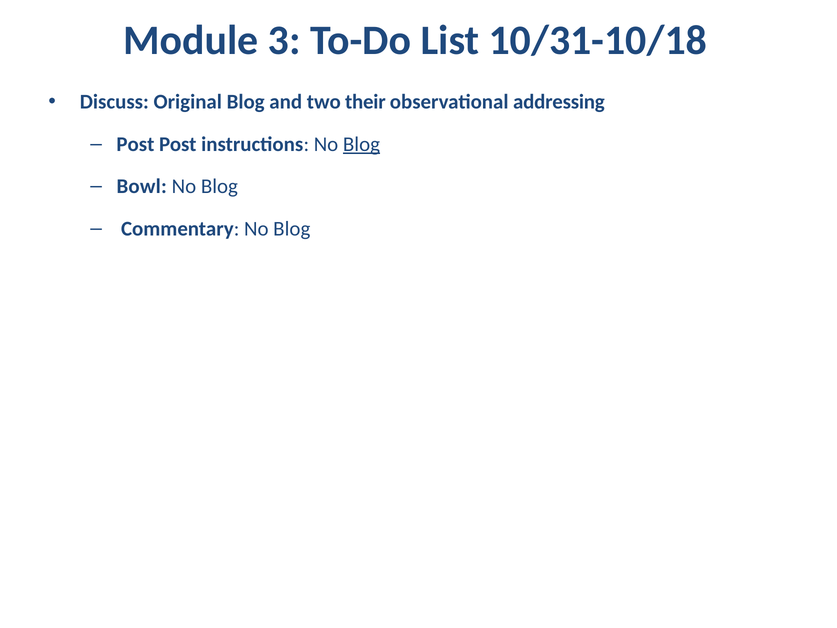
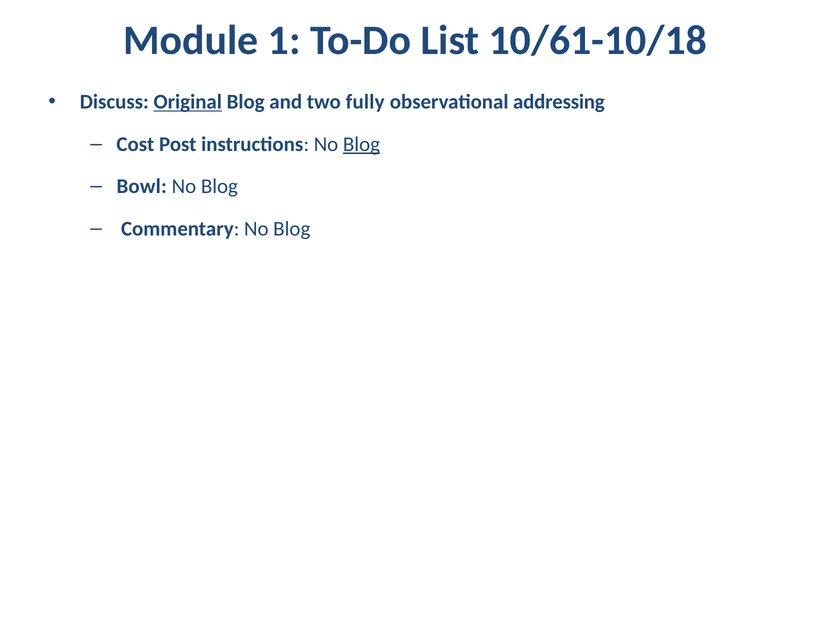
3: 3 -> 1
10/31-10/18: 10/31-10/18 -> 10/61-10/18
Original underline: none -> present
their: their -> fully
Post at (135, 144): Post -> Cost
